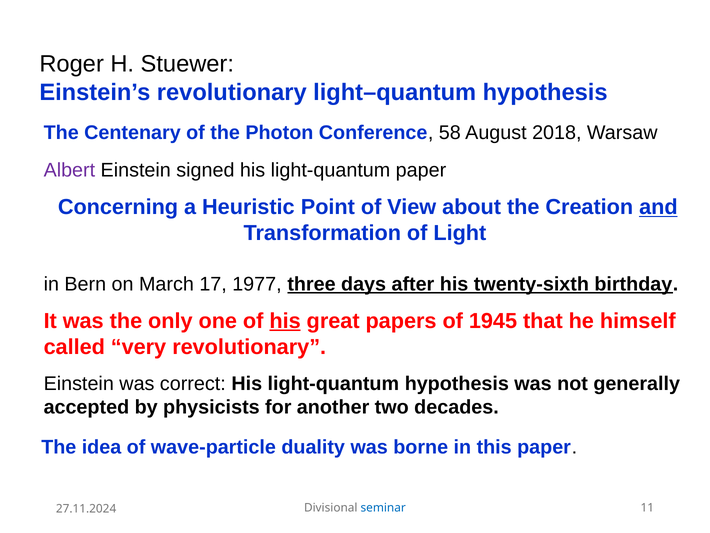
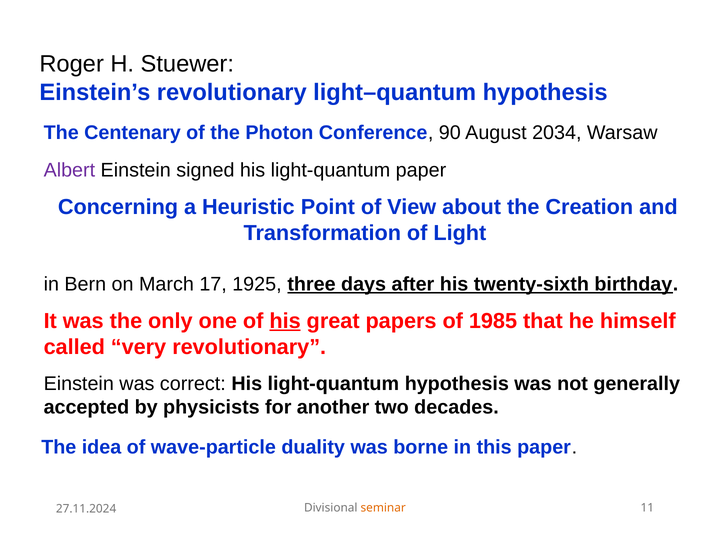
58: 58 -> 90
2018: 2018 -> 2034
and underline: present -> none
1977: 1977 -> 1925
1945: 1945 -> 1985
seminar colour: blue -> orange
